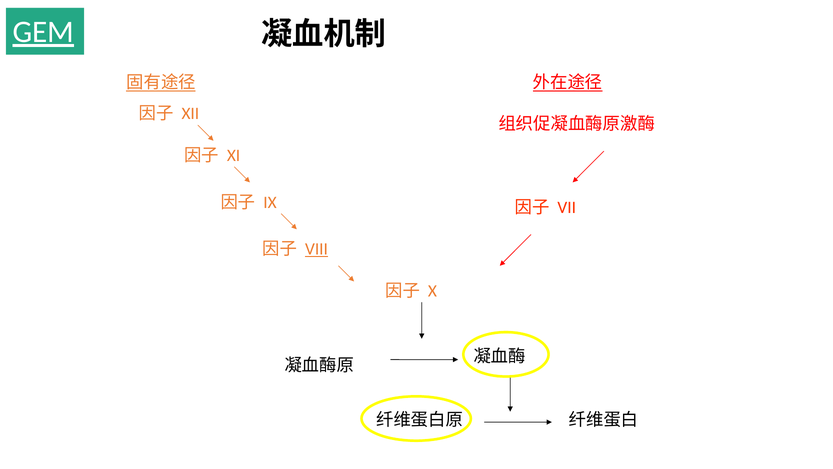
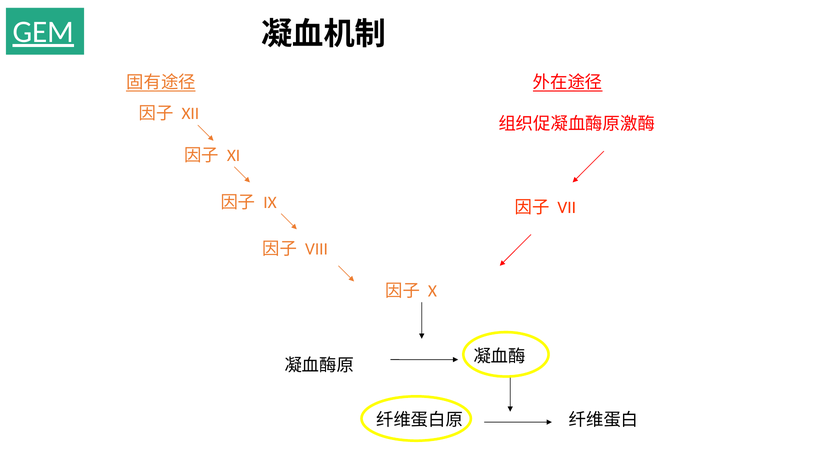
VIII underline: present -> none
